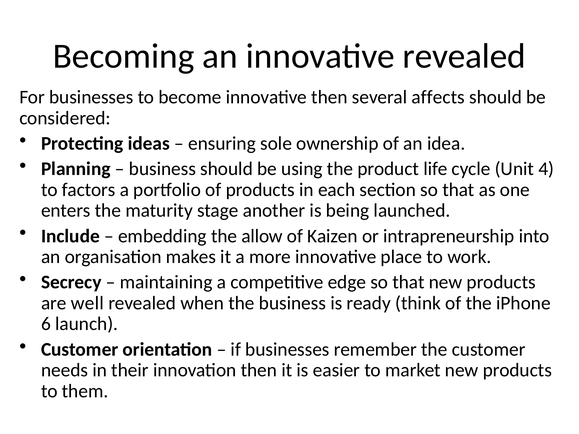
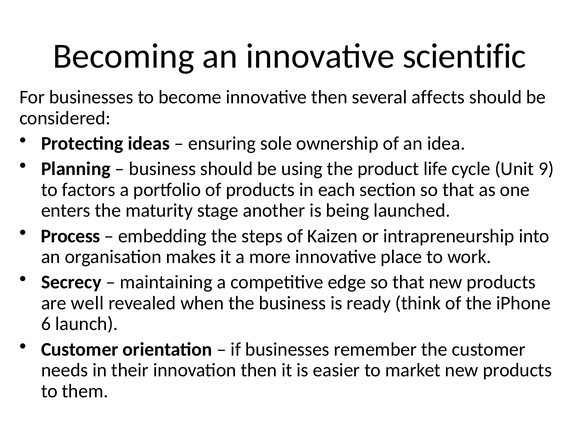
innovative revealed: revealed -> scientific
4: 4 -> 9
Include: Include -> Process
allow: allow -> steps
